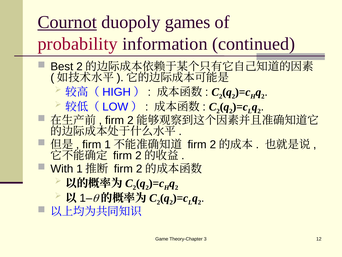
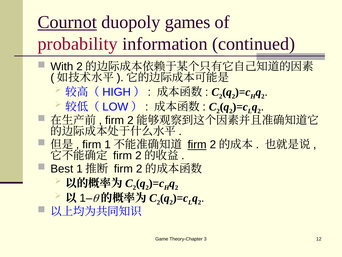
Best: Best -> With
firm at (197, 144) underline: none -> present
With: With -> Best
